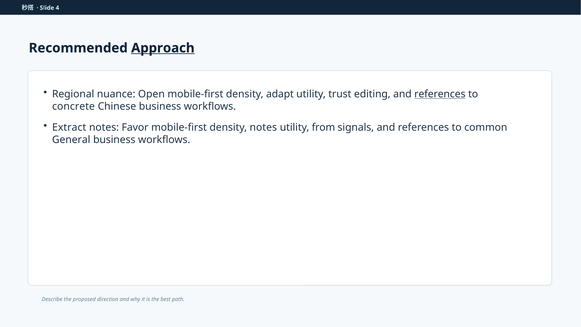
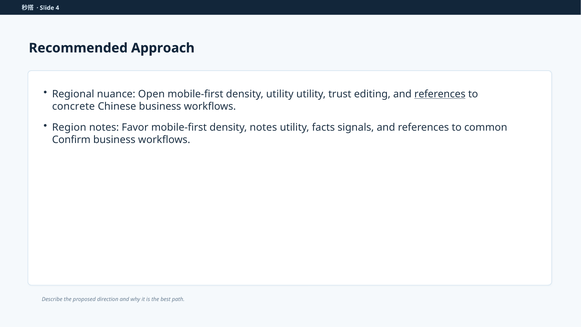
Approach underline: present -> none
density adapt: adapt -> utility
Extract: Extract -> Region
from: from -> facts
General: General -> Confirm
